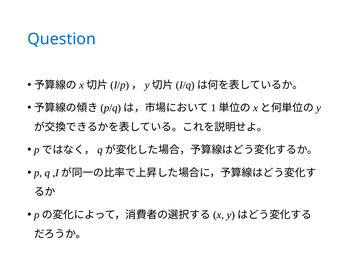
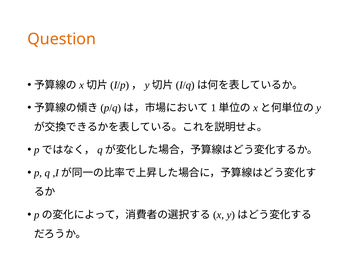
Question colour: blue -> orange
